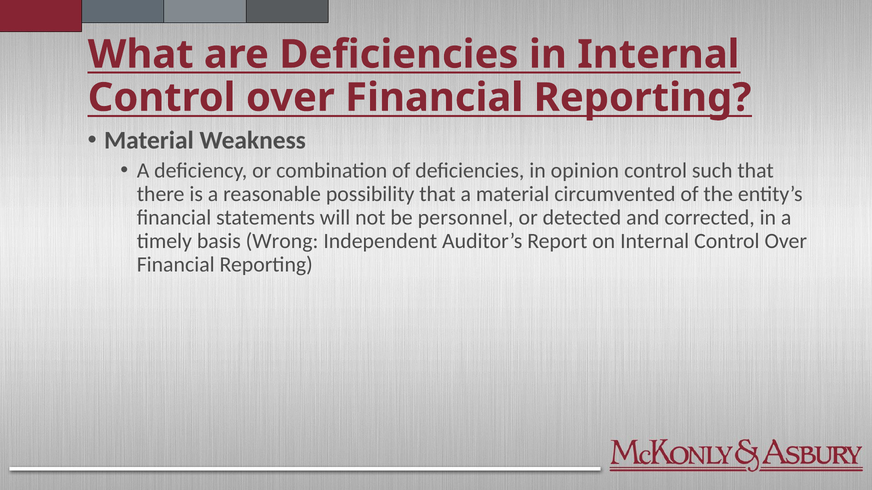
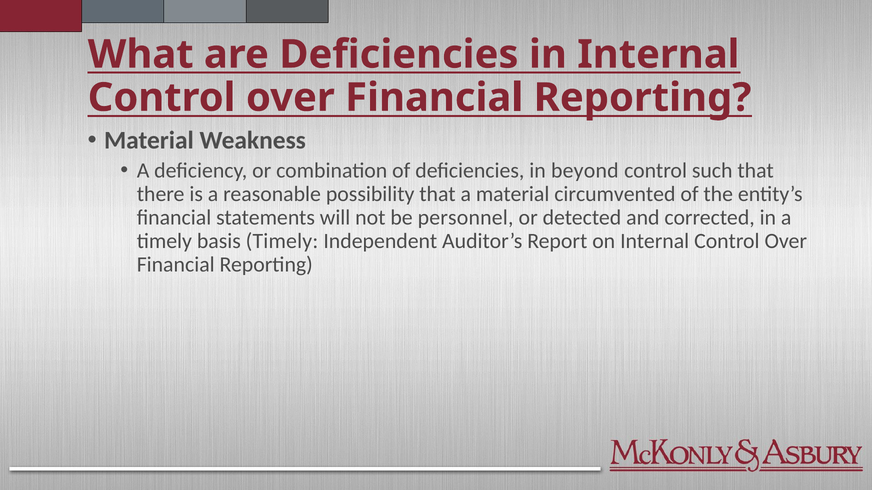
opinion: opinion -> beyond
basis Wrong: Wrong -> Timely
